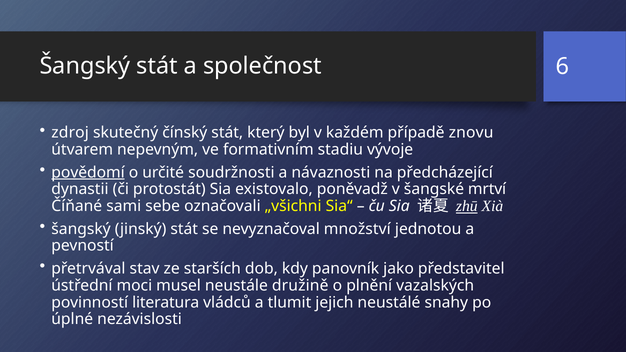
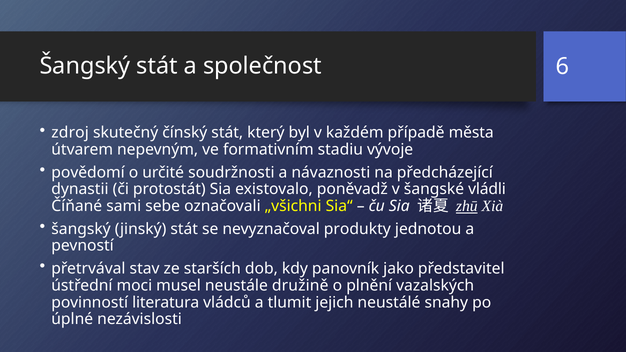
znovu: znovu -> města
povědomí underline: present -> none
mrtví: mrtví -> vládli
množství: množství -> produkty
